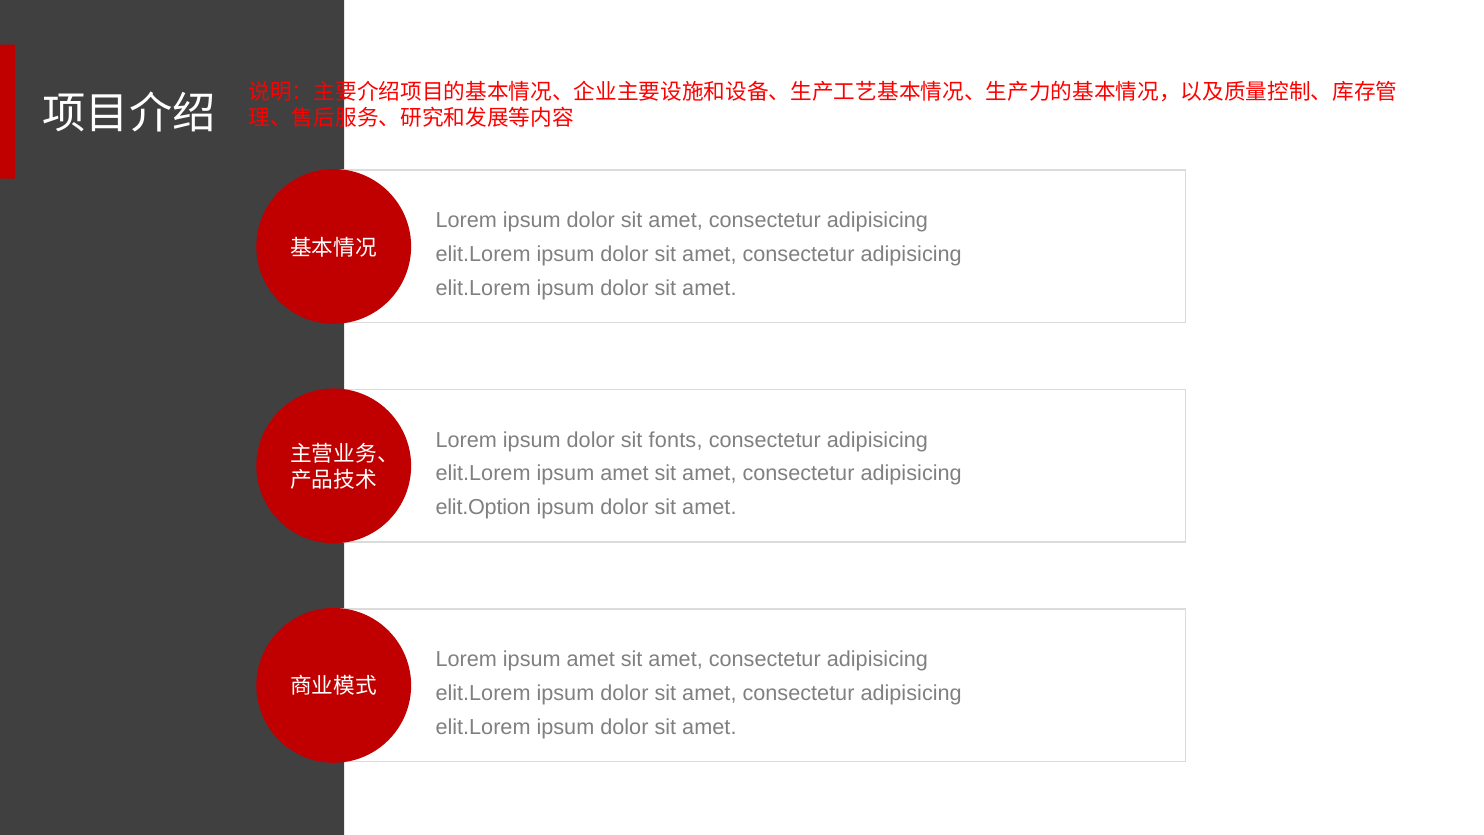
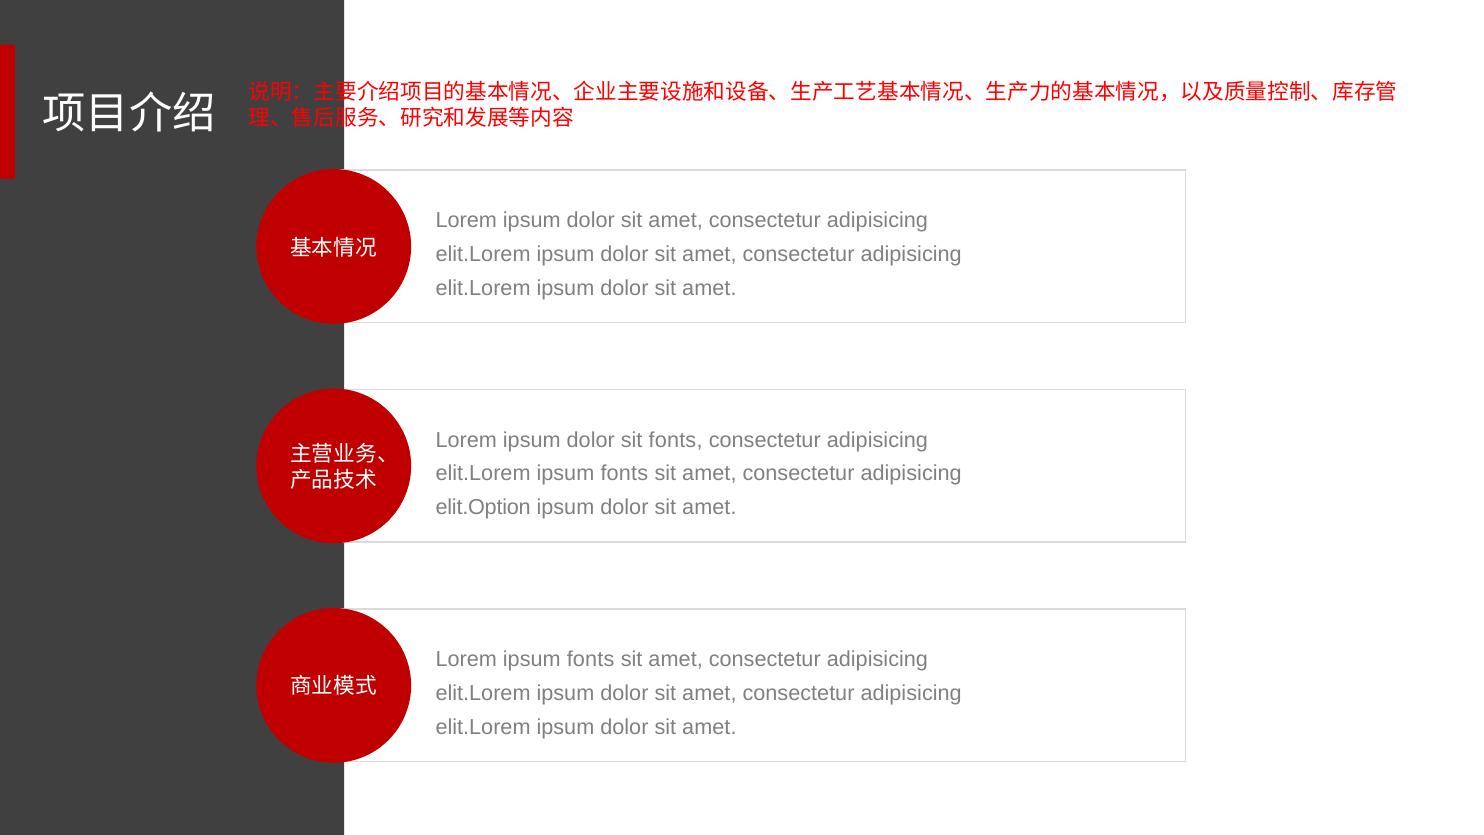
elit.Lorem ipsum amet: amet -> fonts
Lorem ipsum amet: amet -> fonts
